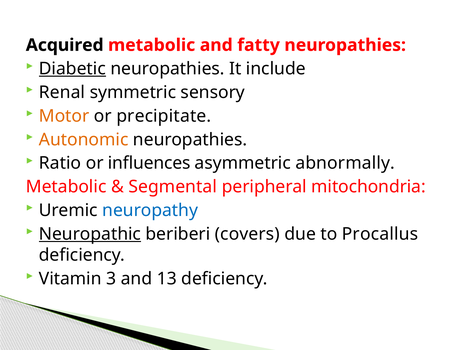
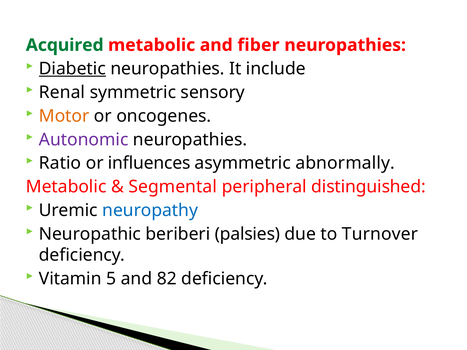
Acquired colour: black -> green
fatty: fatty -> fiber
precipitate: precipitate -> oncogenes
Autonomic colour: orange -> purple
mitochondria: mitochondria -> distinguished
Neuropathic underline: present -> none
covers: covers -> palsies
Procallus: Procallus -> Turnover
3: 3 -> 5
13: 13 -> 82
